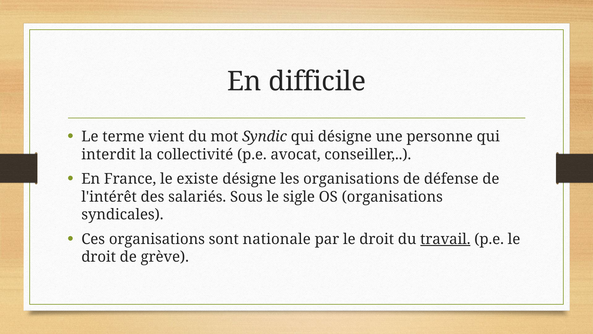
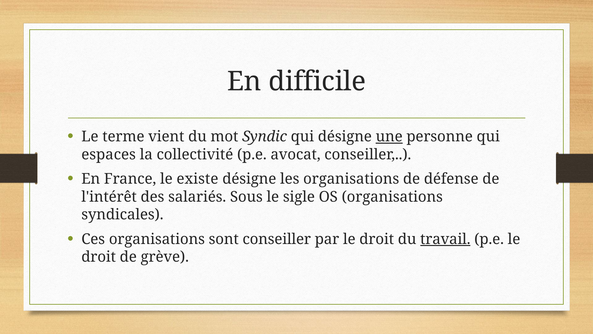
une underline: none -> present
interdit: interdit -> espaces
sont nationale: nationale -> conseiller
